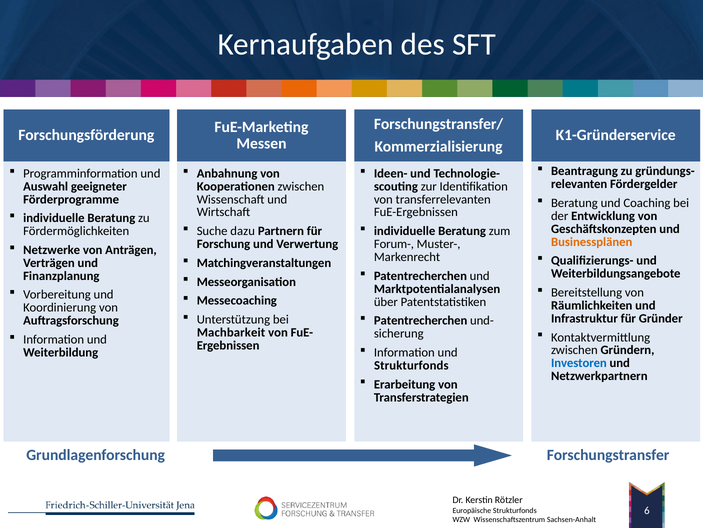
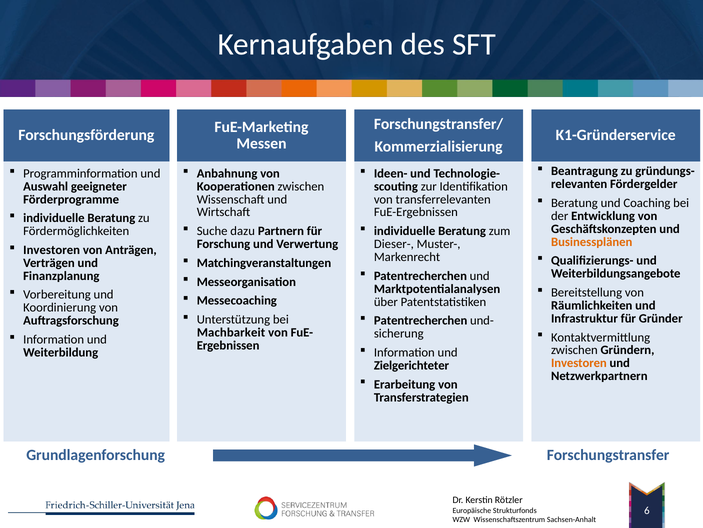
Forum-: Forum- -> Dieser-
Netzwerke at (52, 250): Netzwerke -> Investoren
Investoren at (579, 363) colour: blue -> orange
Strukturfonds at (411, 365): Strukturfonds -> Zielgerichteter
